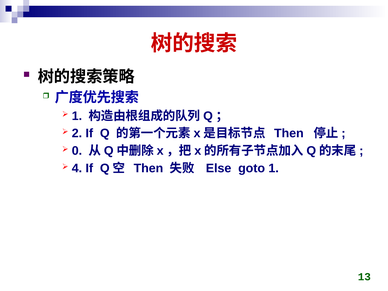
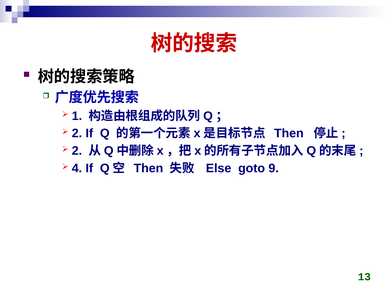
0 at (77, 151): 0 -> 2
goto 1: 1 -> 9
